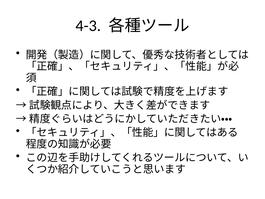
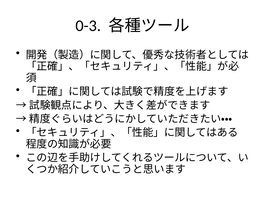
4-3: 4-3 -> 0-3
